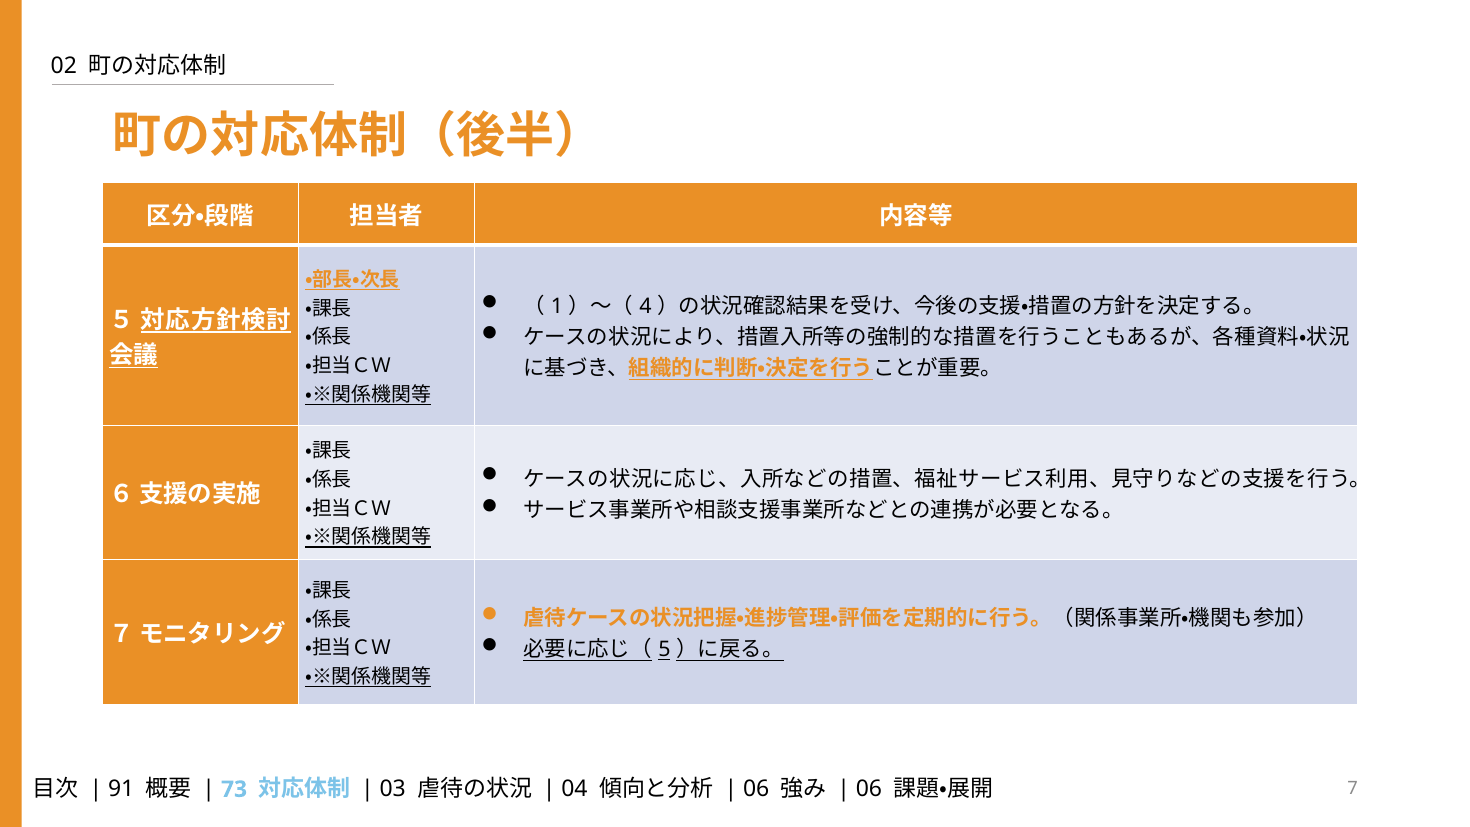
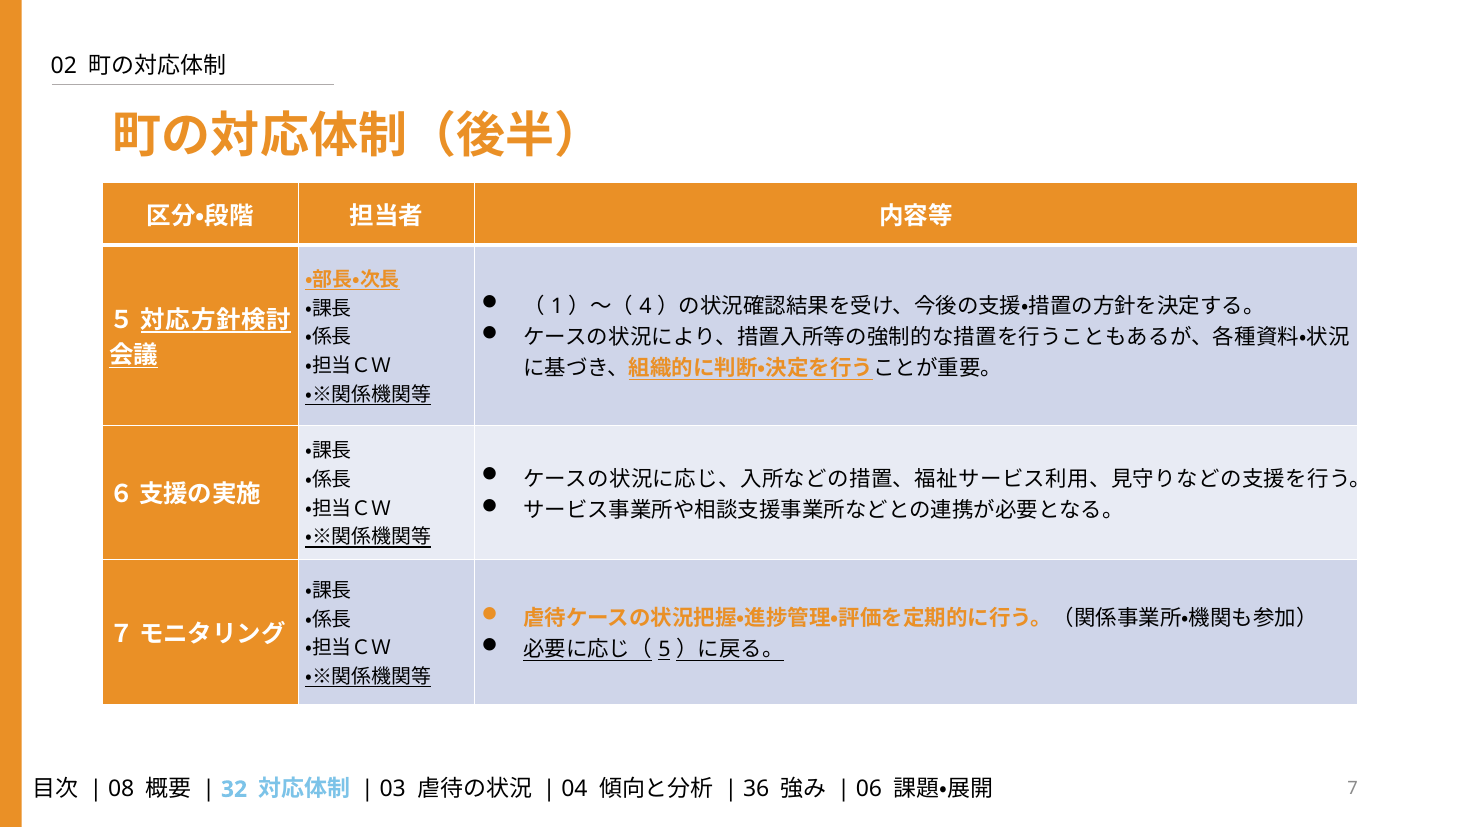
91: 91 -> 08
73: 73 -> 32
06 at (756, 789): 06 -> 36
